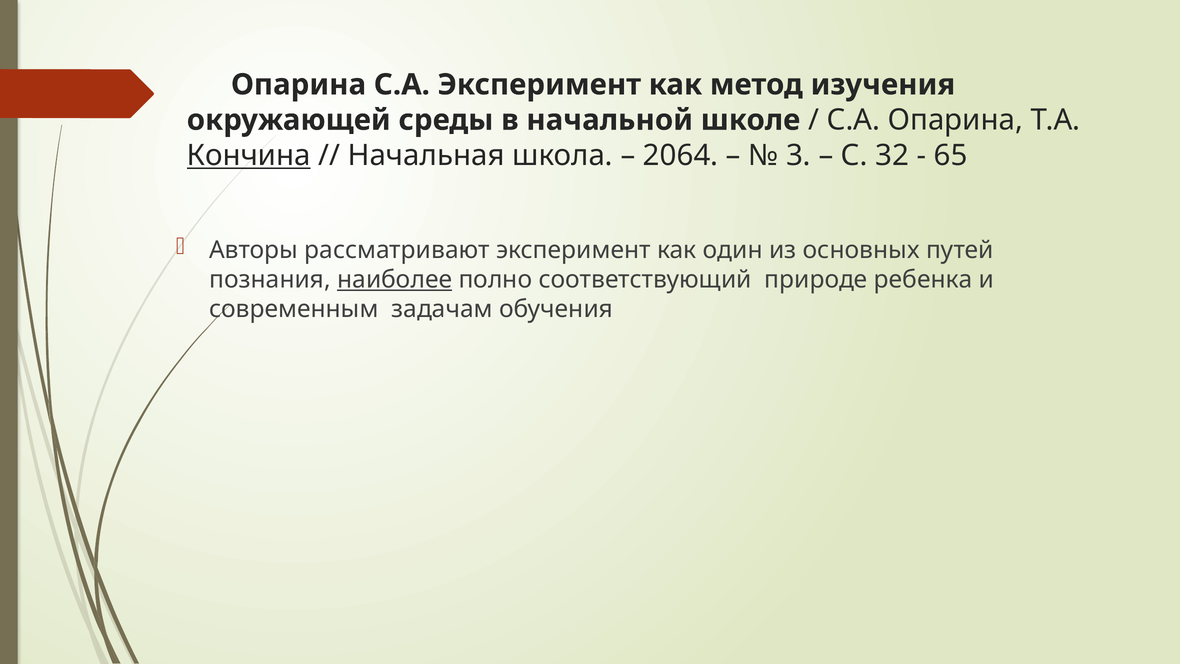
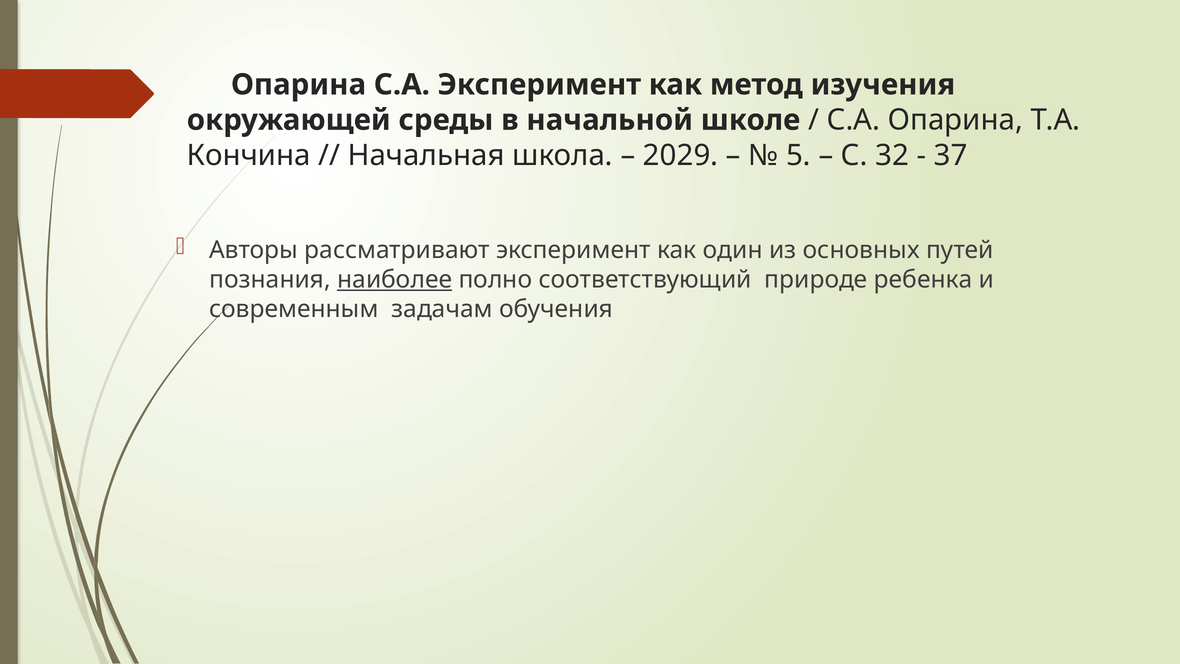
Кончина underline: present -> none
2064: 2064 -> 2029
3: 3 -> 5
65: 65 -> 37
